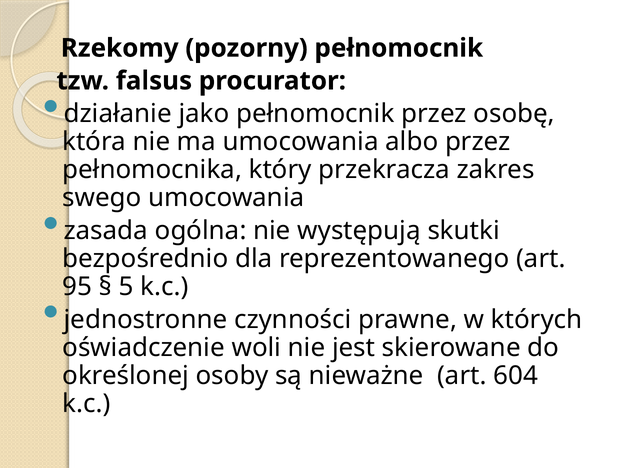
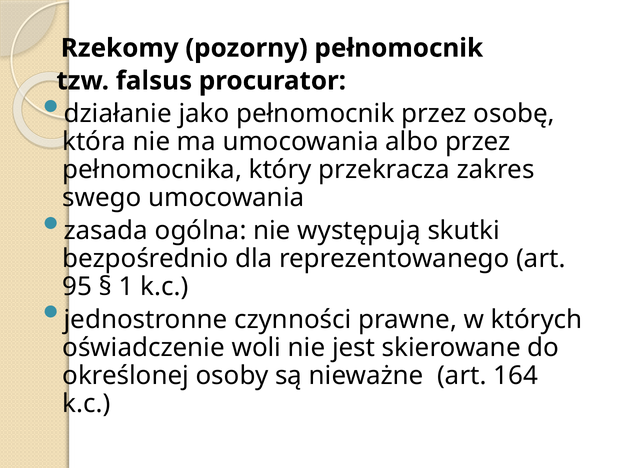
5: 5 -> 1
604: 604 -> 164
